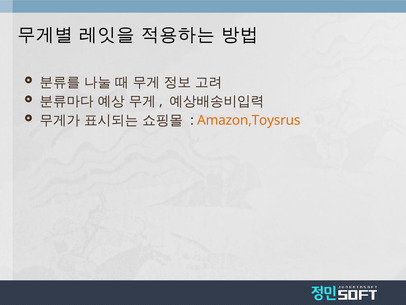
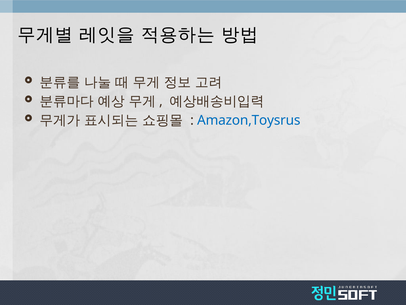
Amazon,Toysrus colour: orange -> blue
